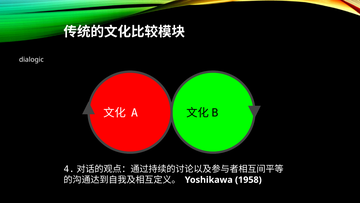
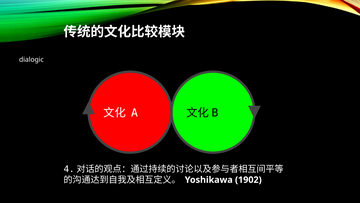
1958: 1958 -> 1902
